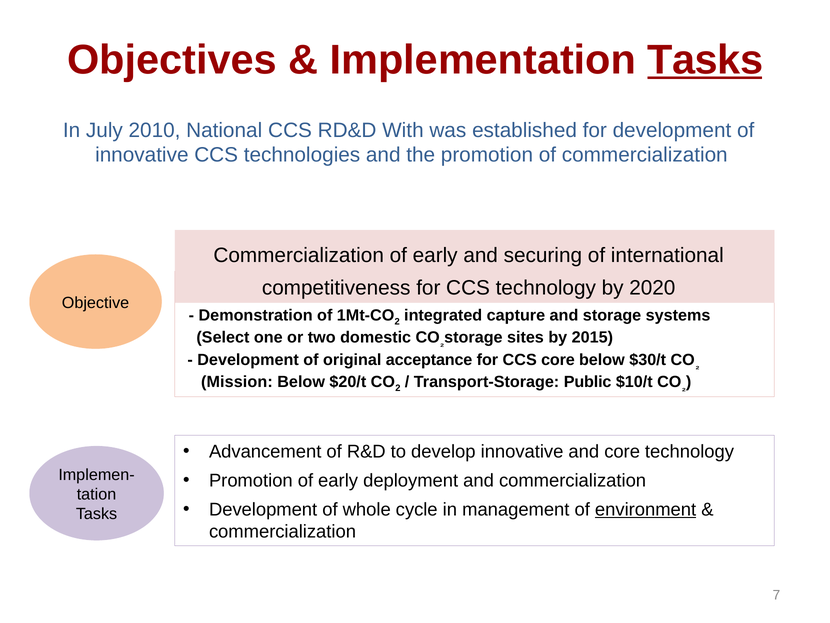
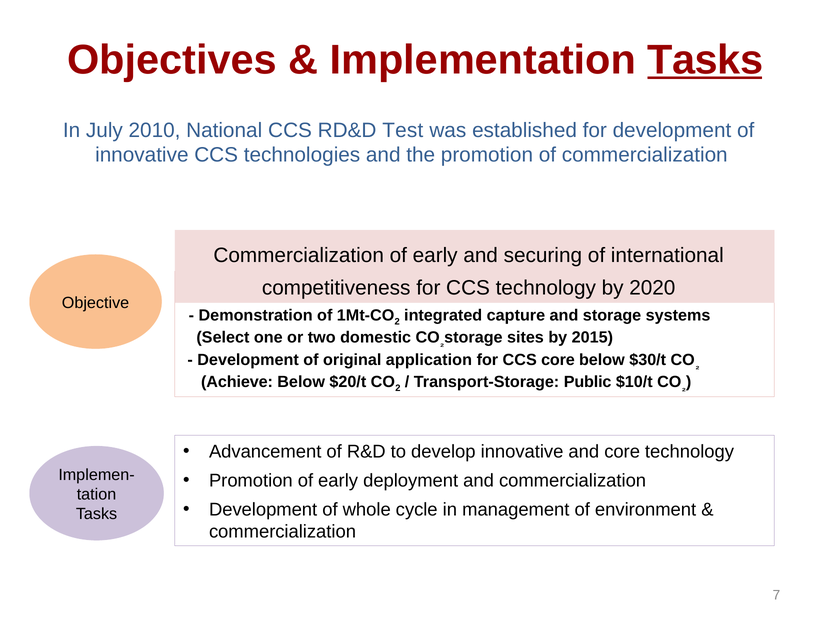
With: With -> Test
acceptance: acceptance -> application
Mission: Mission -> Achieve
environment underline: present -> none
